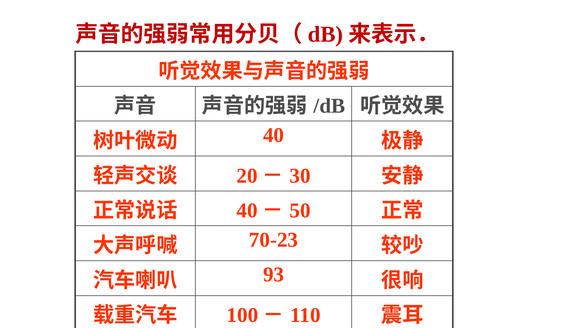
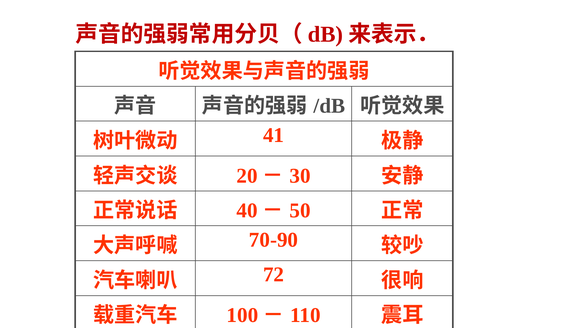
40: 40 -> 41
70-23: 70-23 -> 70-90
93: 93 -> 72
